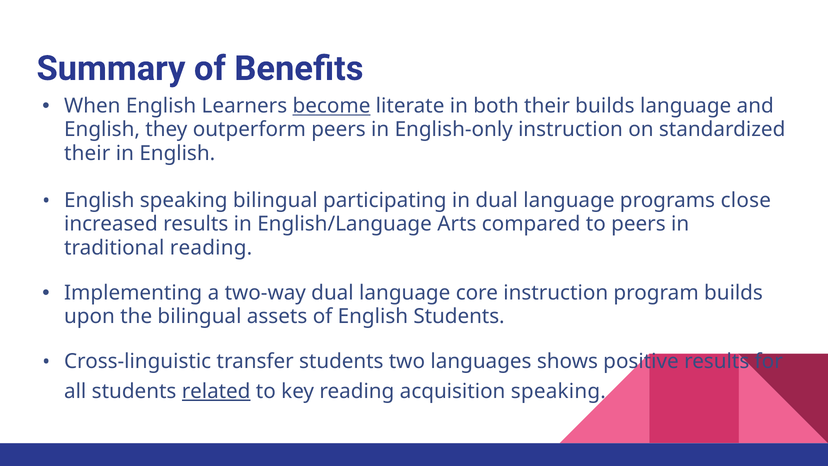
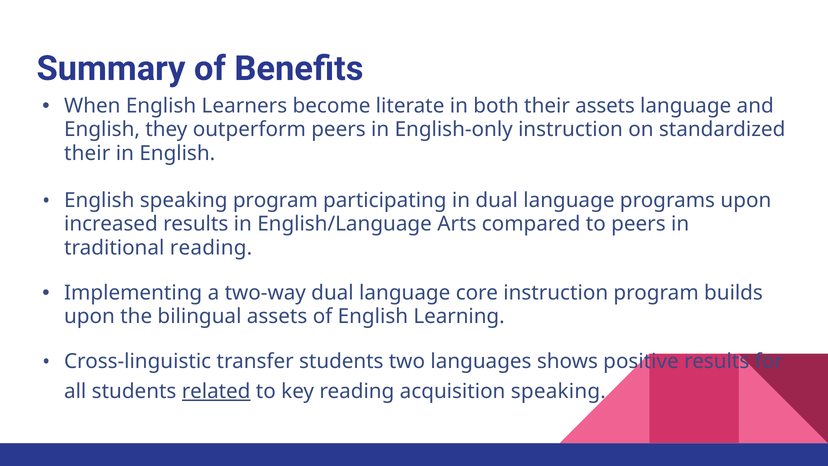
become underline: present -> none
their builds: builds -> assets
speaking bilingual: bilingual -> program
programs close: close -> upon
English Students: Students -> Learning
